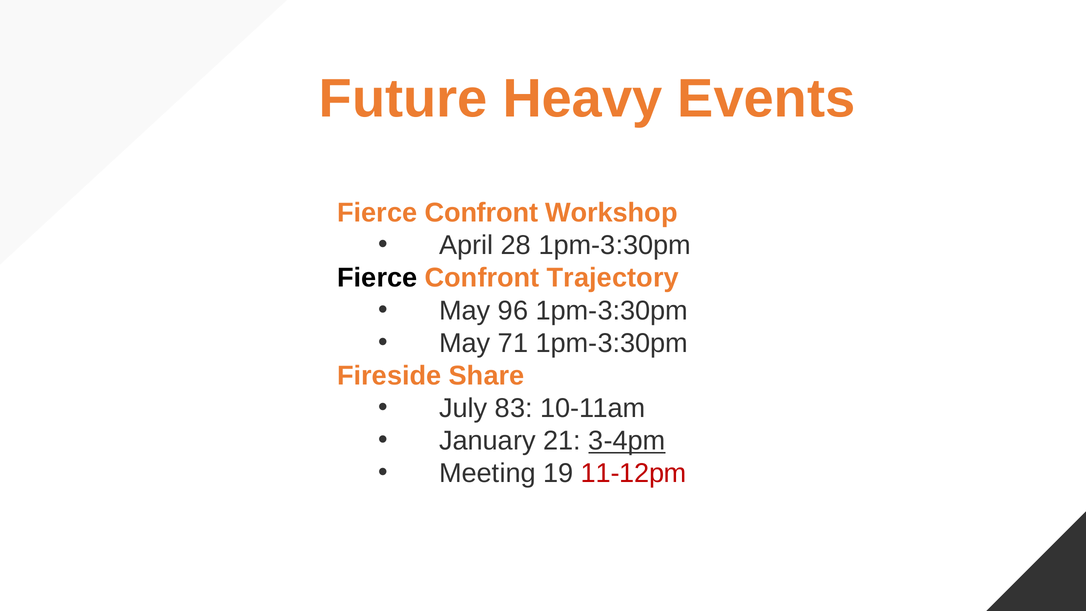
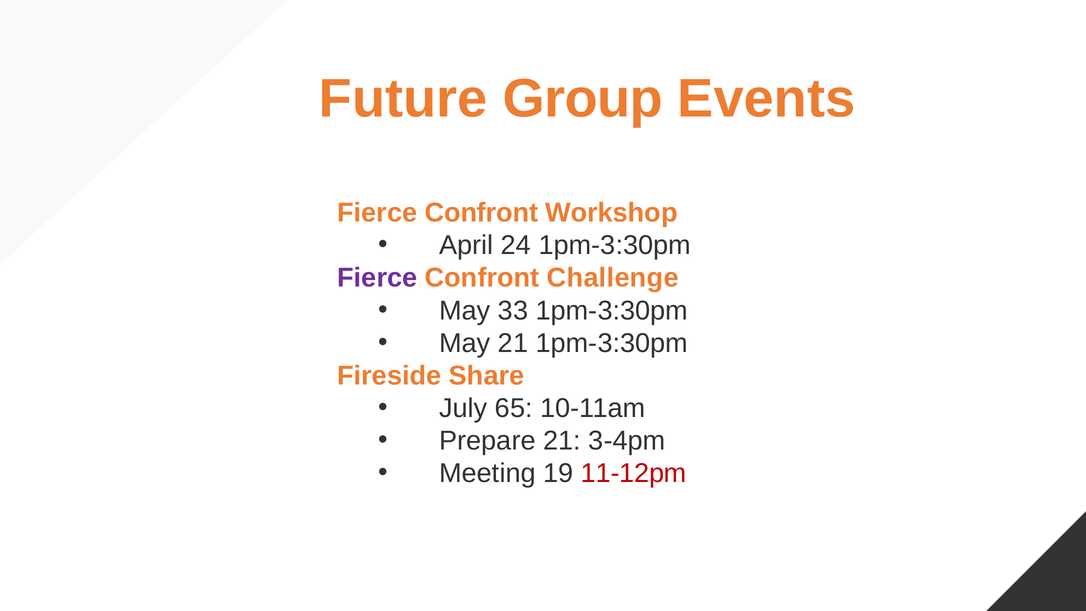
Heavy: Heavy -> Group
28: 28 -> 24
Fierce at (377, 278) colour: black -> purple
Trajectory: Trajectory -> Challenge
96: 96 -> 33
May 71: 71 -> 21
83: 83 -> 65
January: January -> Prepare
3-4pm underline: present -> none
